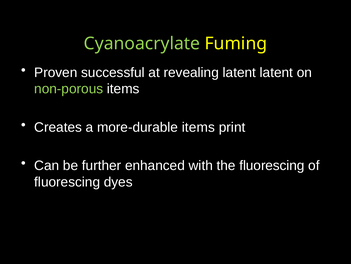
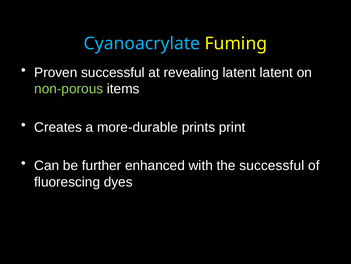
Cyanoacrylate colour: light green -> light blue
more-durable items: items -> prints
the fluorescing: fluorescing -> successful
